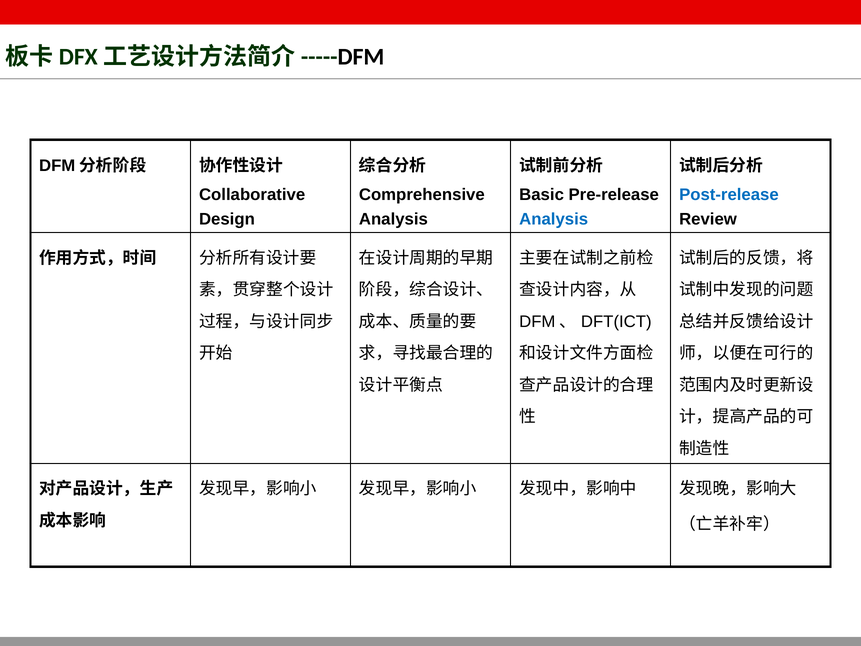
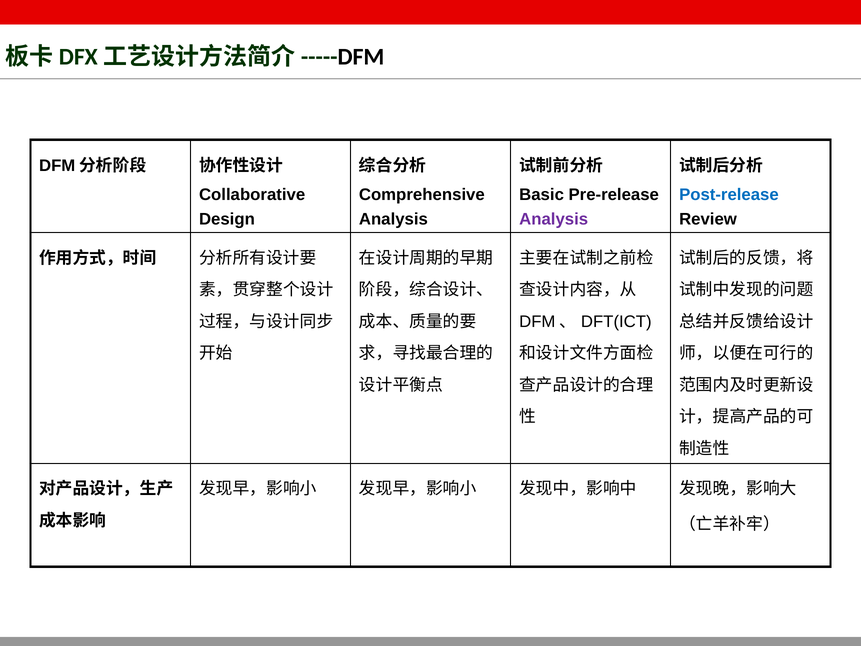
Analysis at (554, 219) colour: blue -> purple
